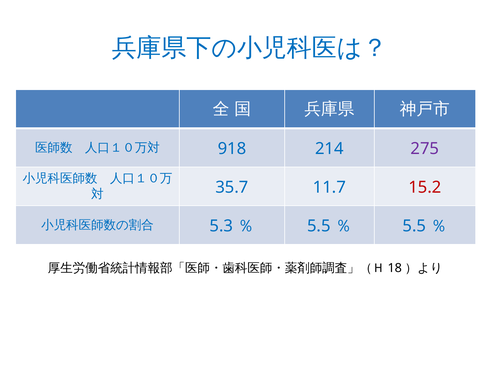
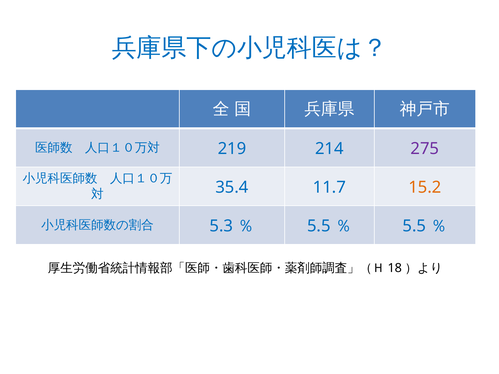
918: 918 -> 219
35.7: 35.7 -> 35.4
15.2 colour: red -> orange
